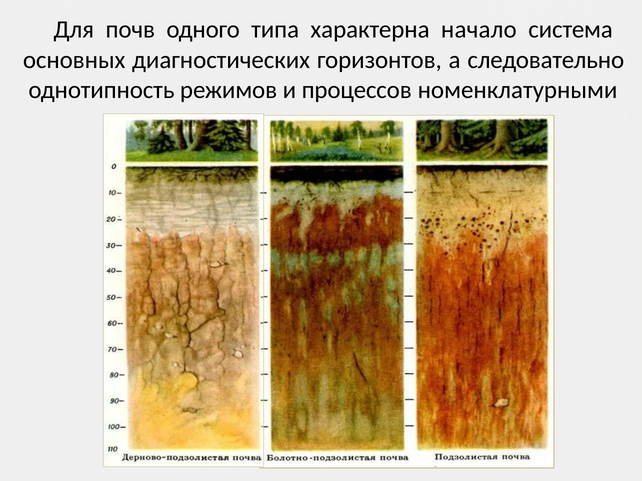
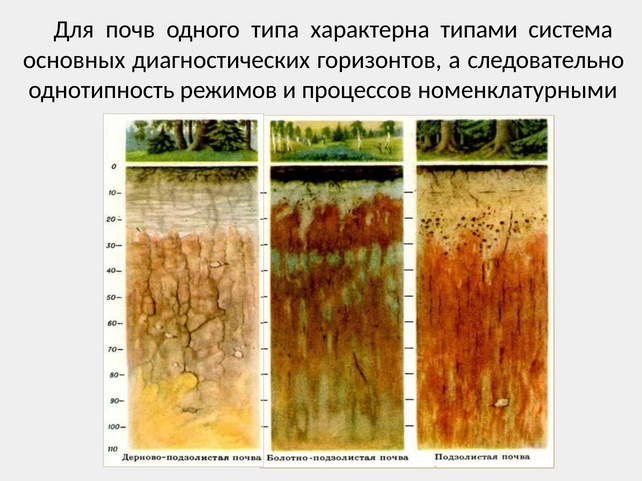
начало: начало -> типами
